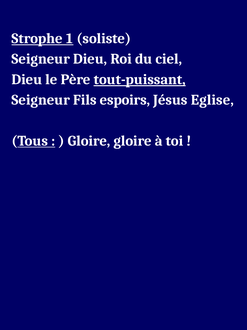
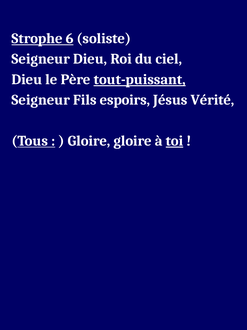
1: 1 -> 6
Eglise: Eglise -> Vérité
toi underline: none -> present
